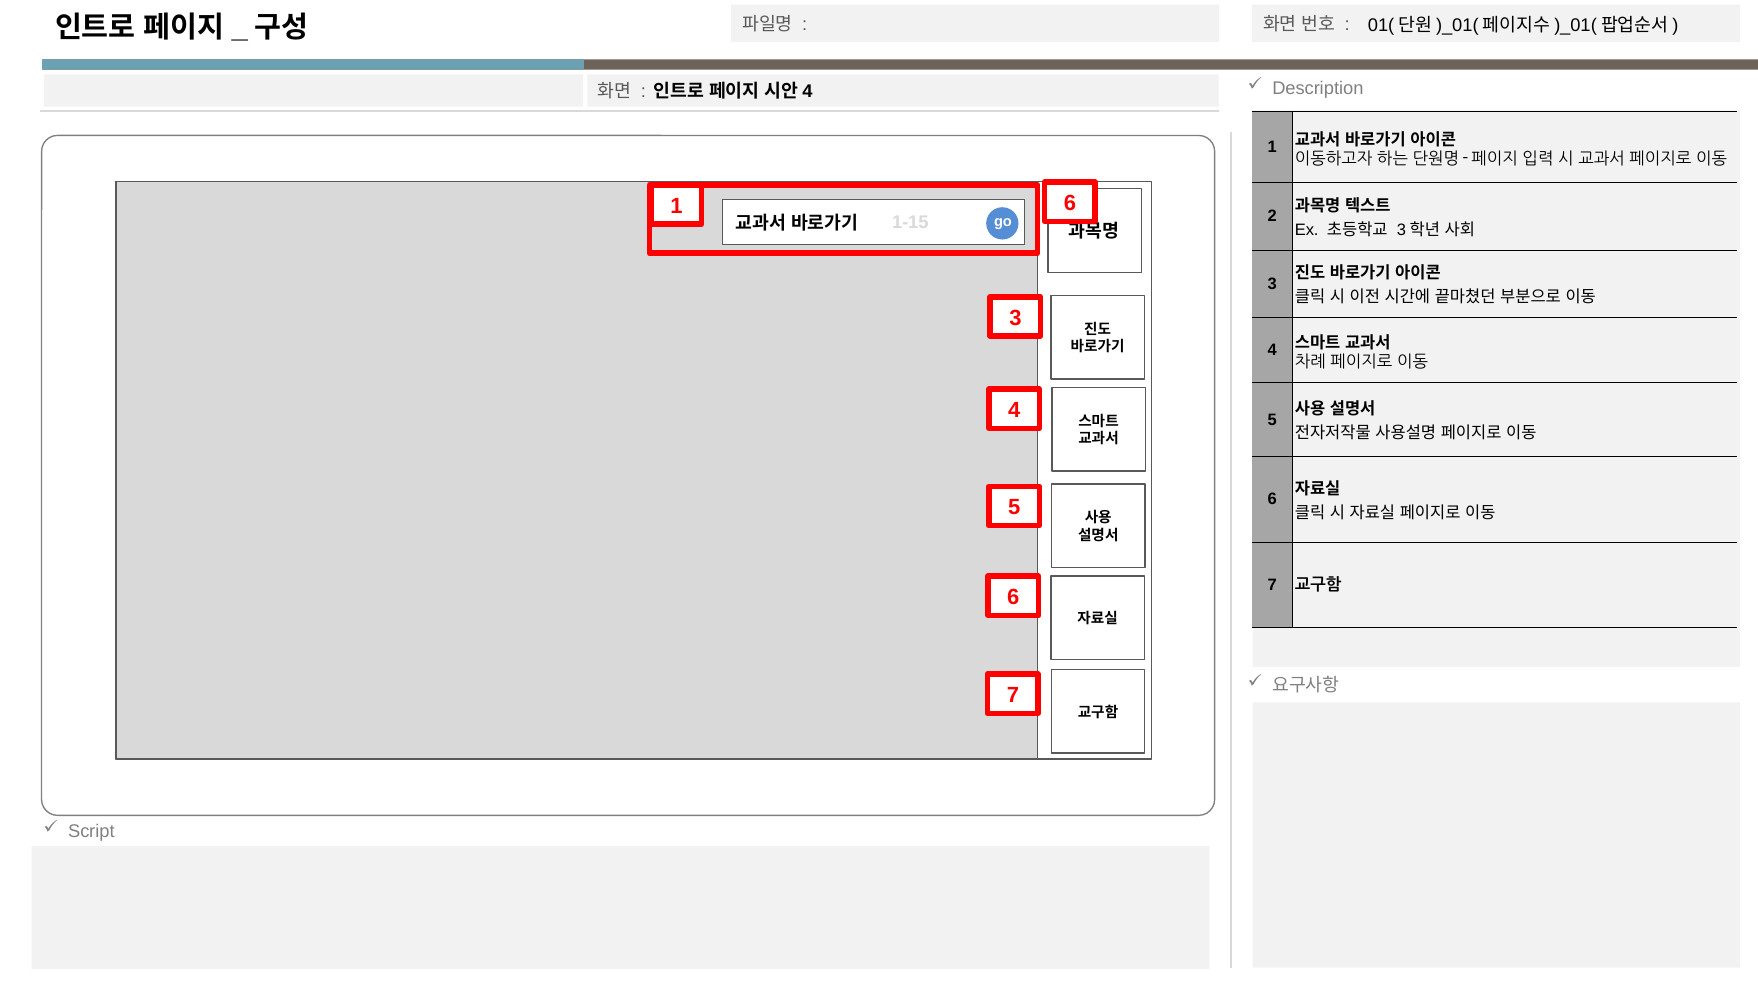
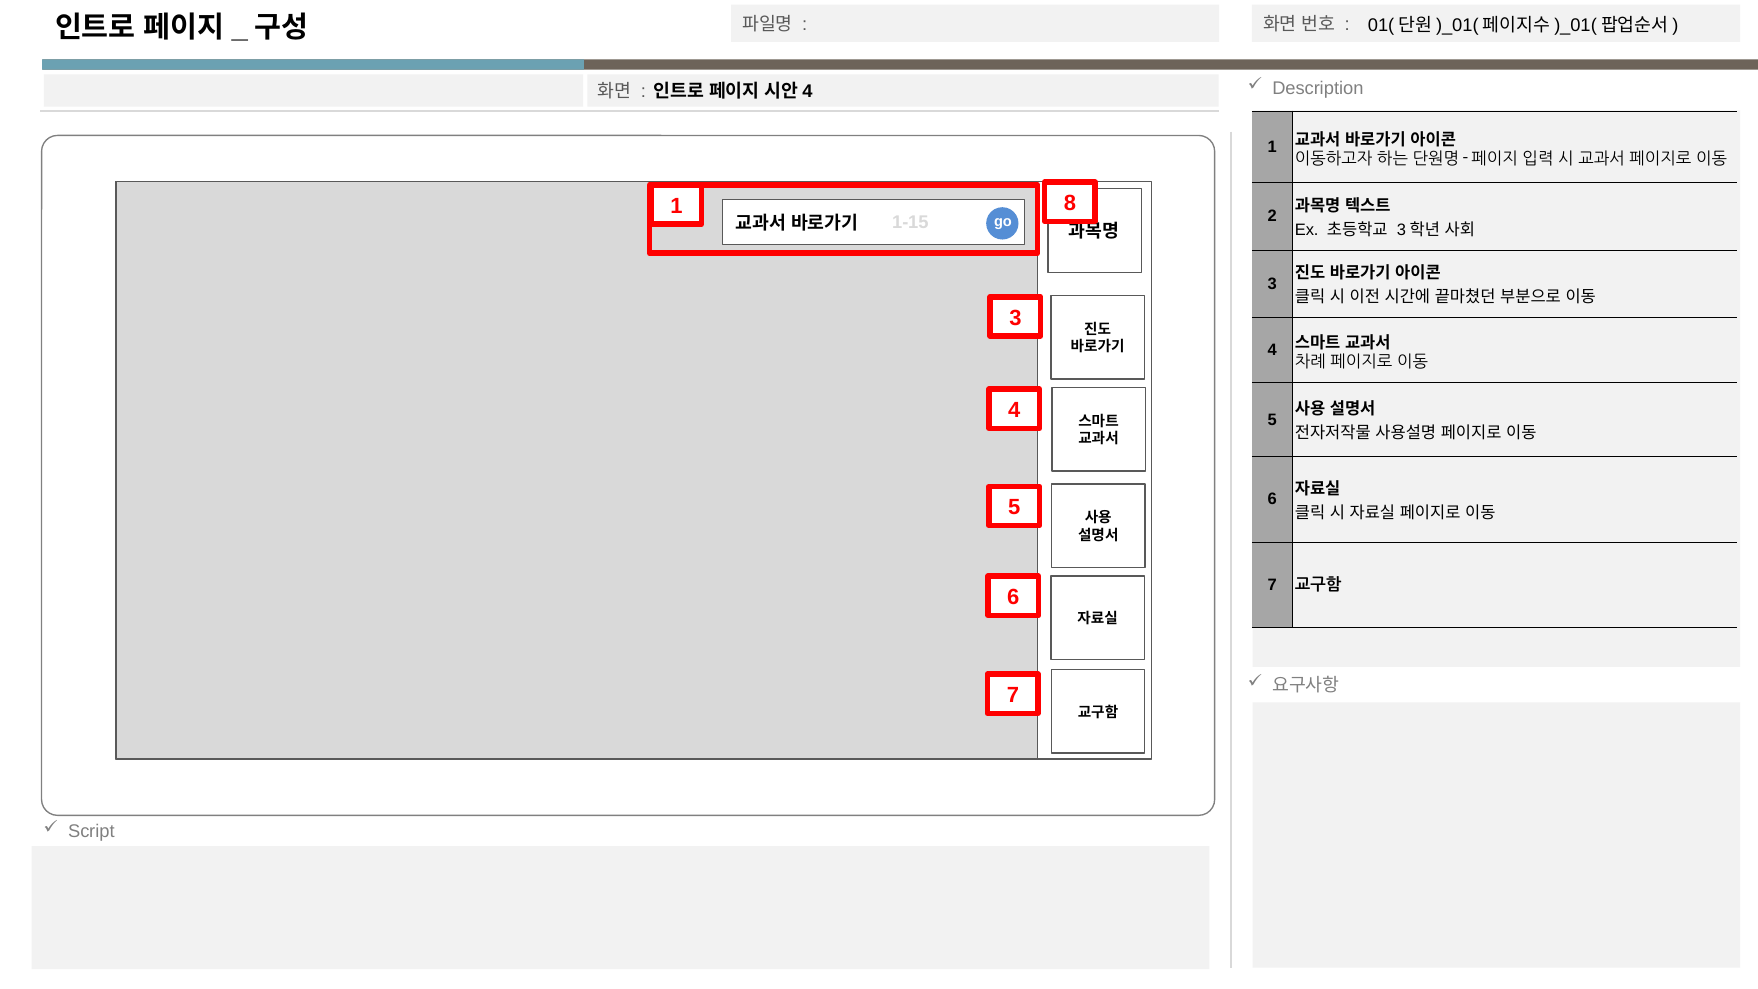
1 6: 6 -> 8
